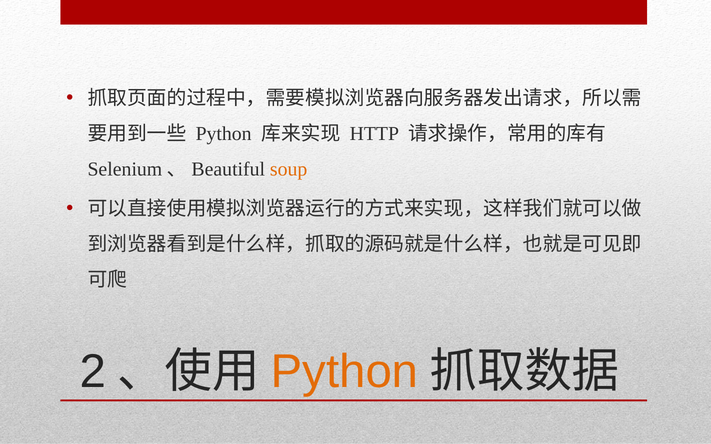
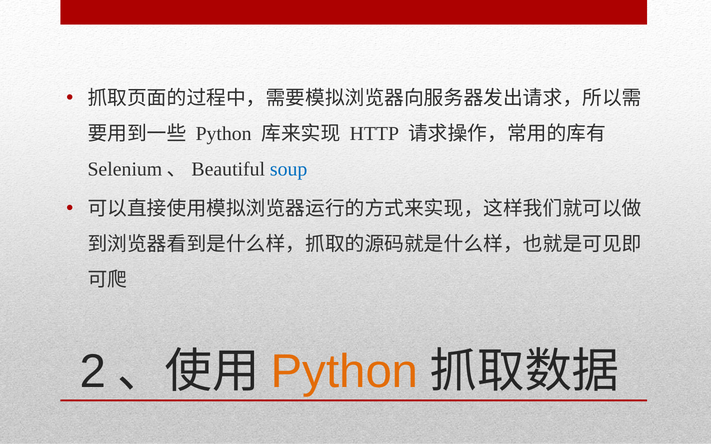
soup colour: orange -> blue
